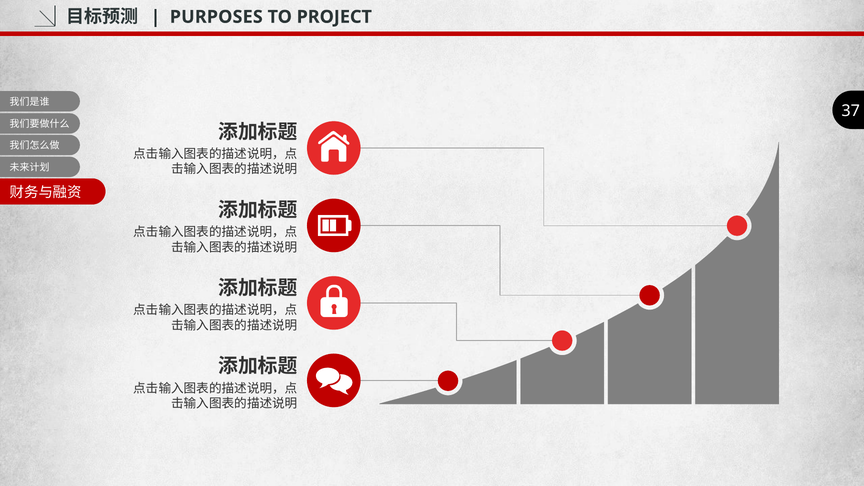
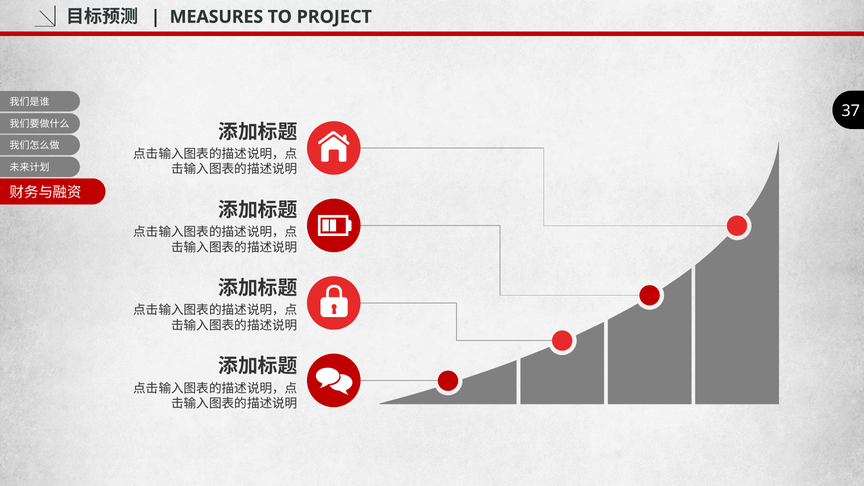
PURPOSES: PURPOSES -> MEASURES
